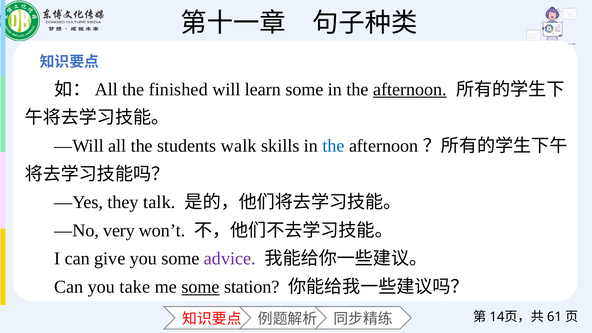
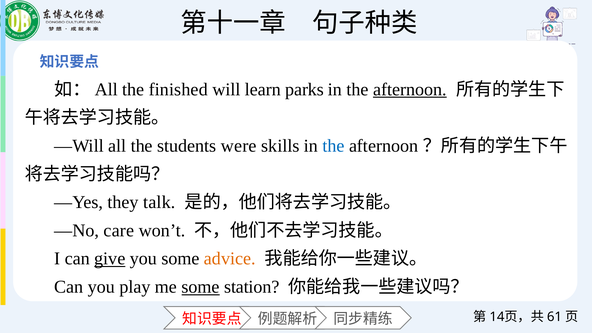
learn some: some -> parks
walk: walk -> were
very: very -> care
give underline: none -> present
advice colour: purple -> orange
take: take -> play
